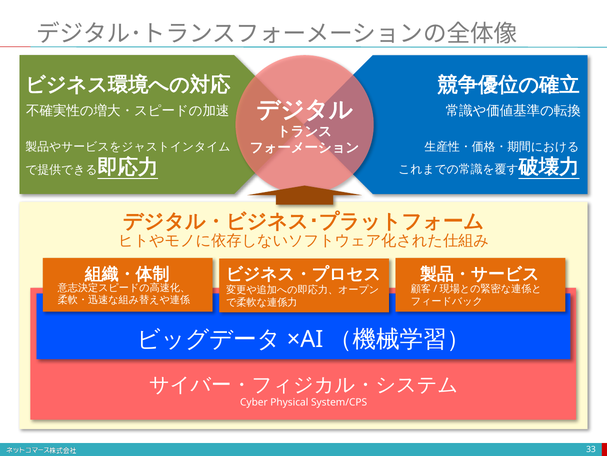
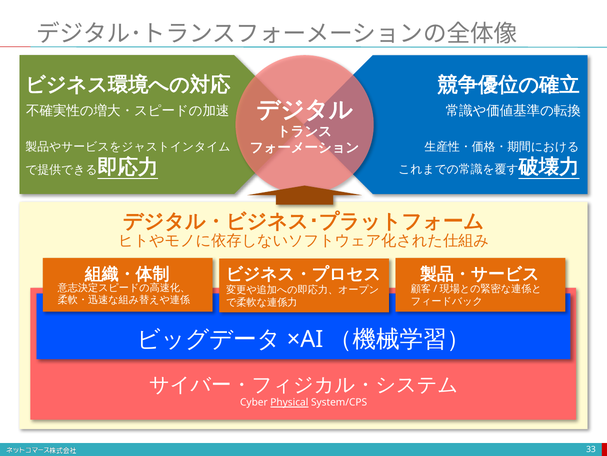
Physical underline: none -> present
